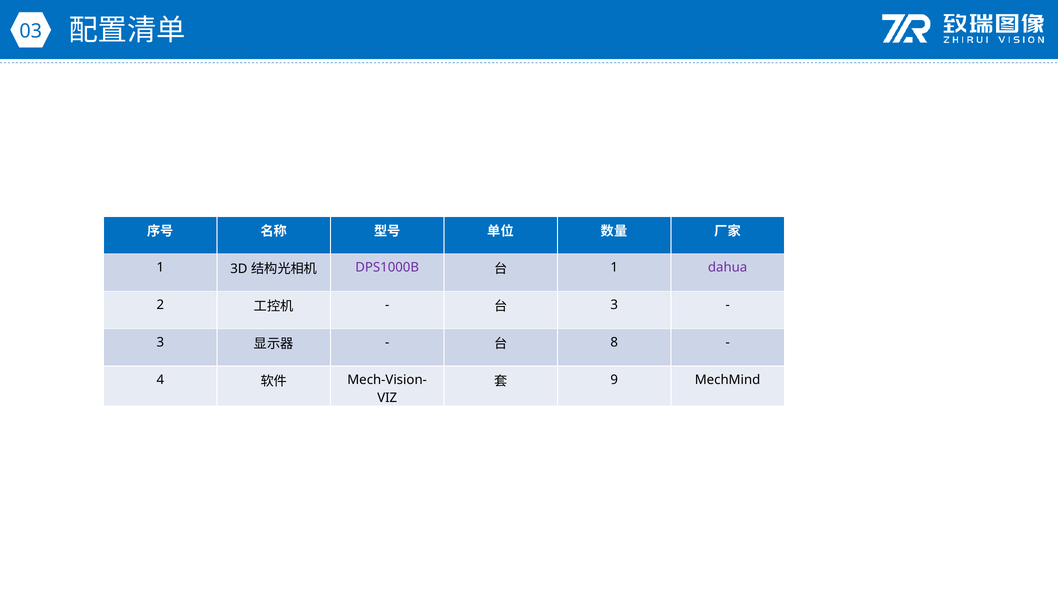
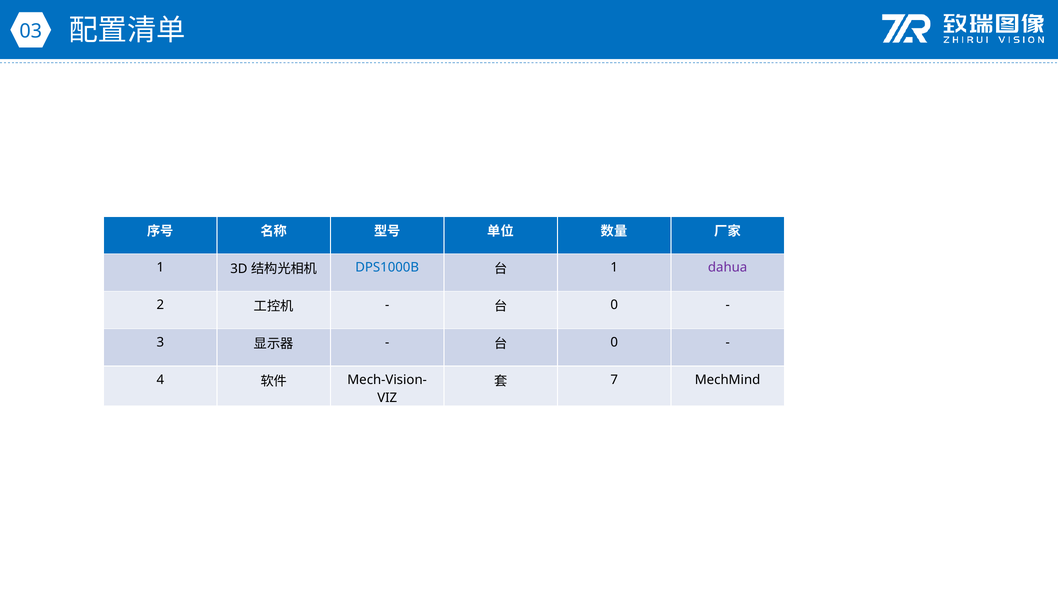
DPS1000B colour: purple -> blue
3 at (614, 305): 3 -> 0
8 at (614, 343): 8 -> 0
9: 9 -> 7
